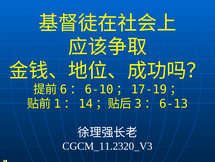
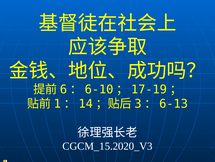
CGCM_11.2320_V3: CGCM_11.2320_V3 -> CGCM_15.2020_V3
